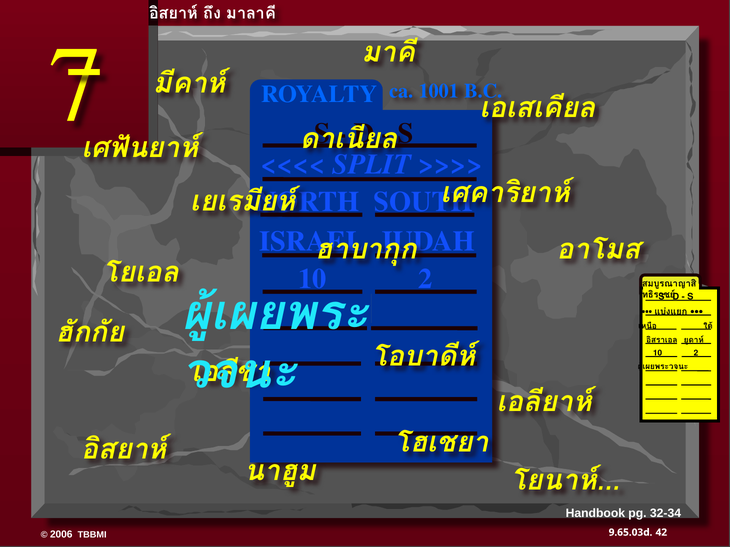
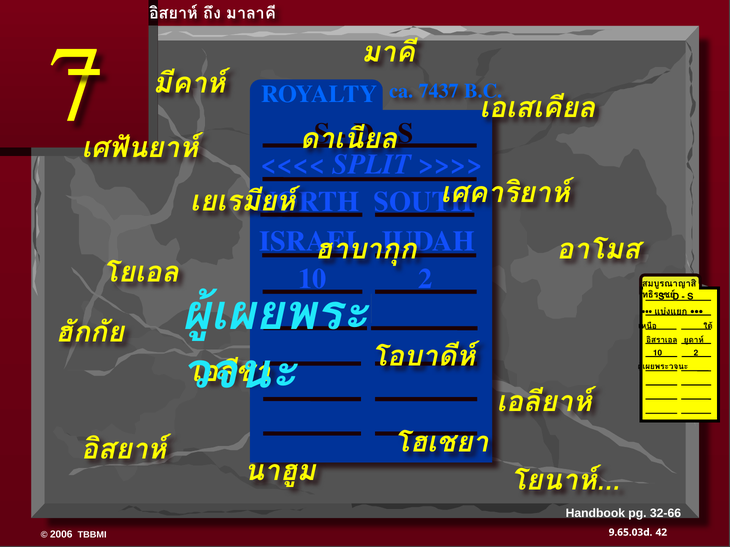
1001: 1001 -> 7437
32-34: 32-34 -> 32-66
